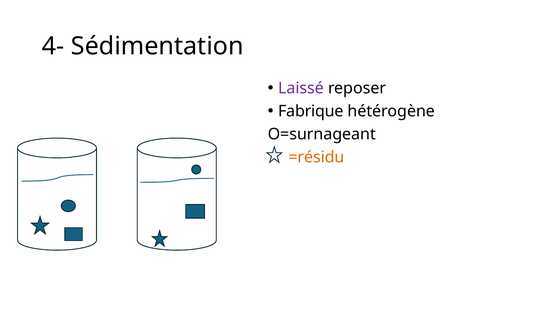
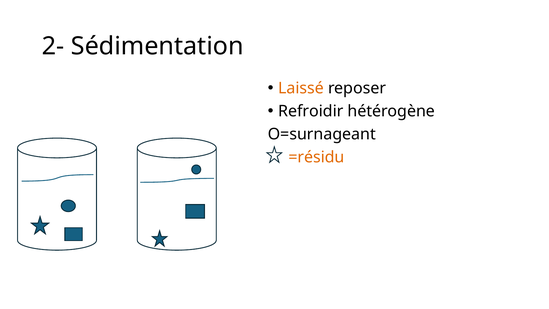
4-: 4- -> 2-
Laissé colour: purple -> orange
Fabrique: Fabrique -> Refroidir
